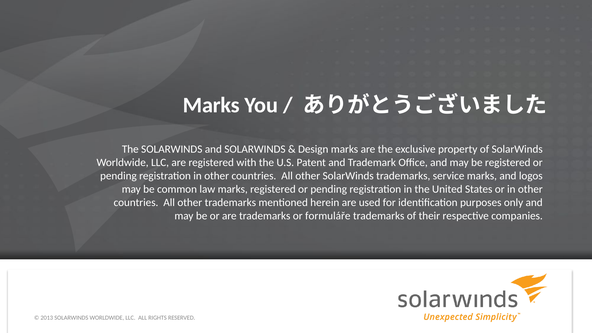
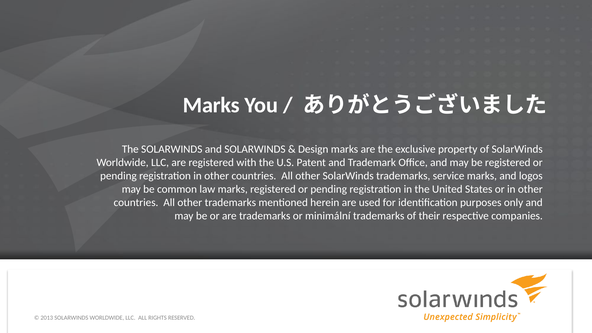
formuláře: formuláře -> minimální
